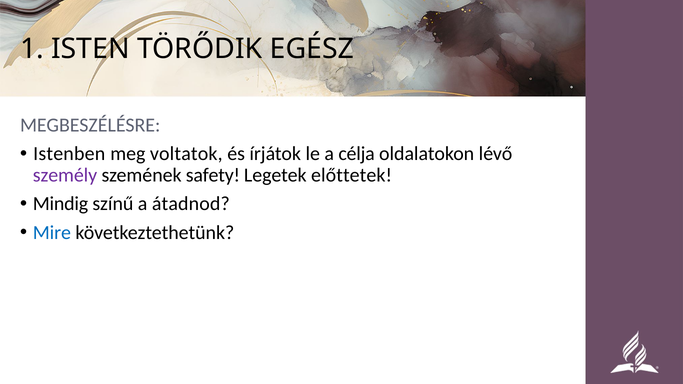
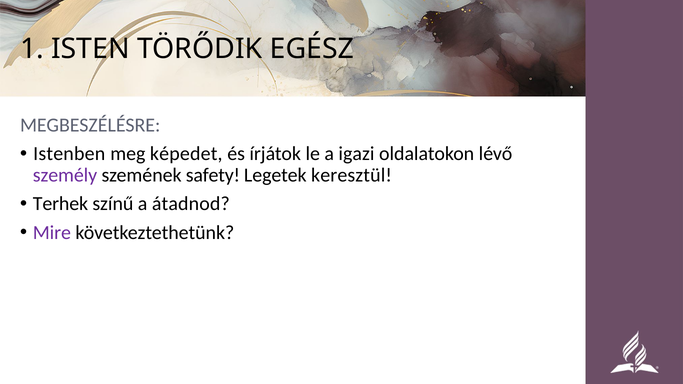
voltatok: voltatok -> képedet
célja: célja -> igazi
előttetek: előttetek -> keresztül
Mindig: Mindig -> Terhek
Mire colour: blue -> purple
